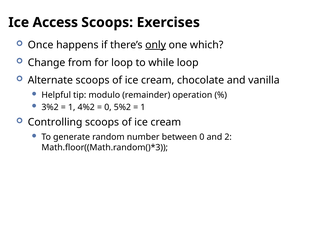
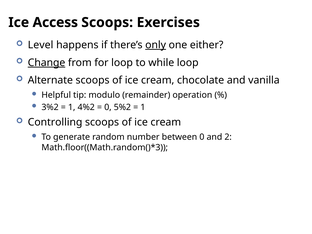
Once: Once -> Level
which: which -> either
Change underline: none -> present
